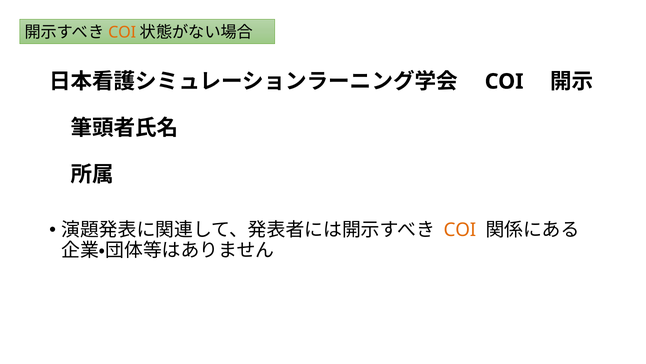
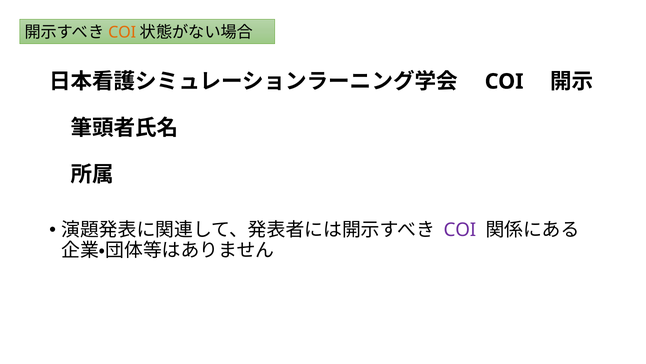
COI at (460, 230) colour: orange -> purple
